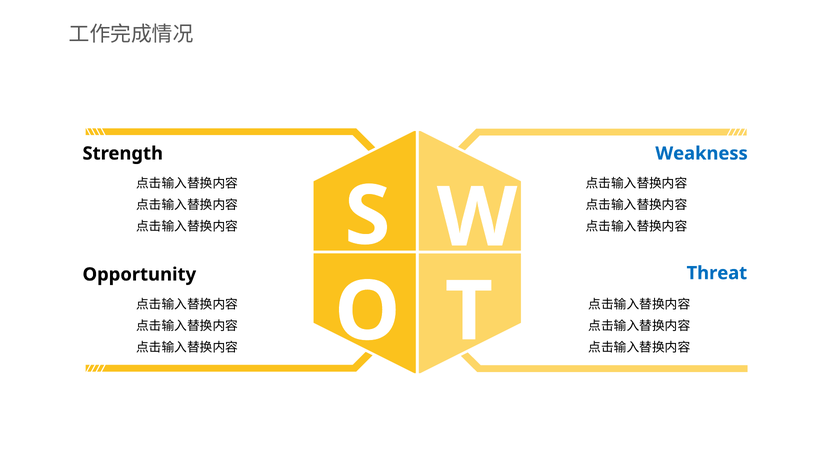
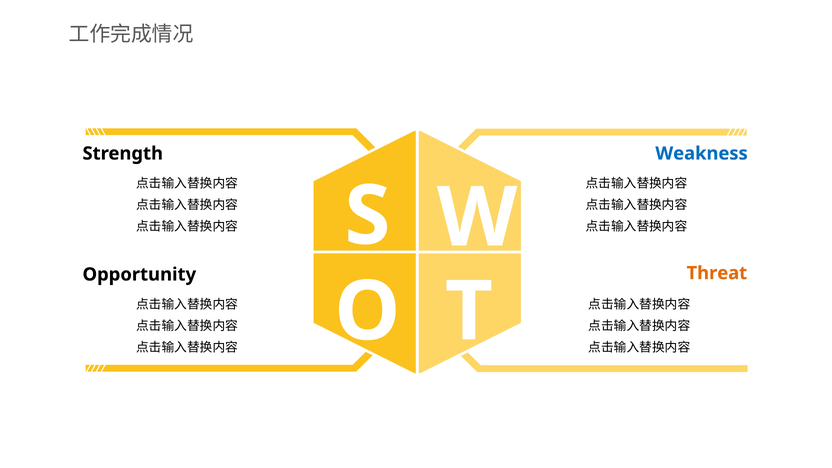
Threat colour: blue -> orange
